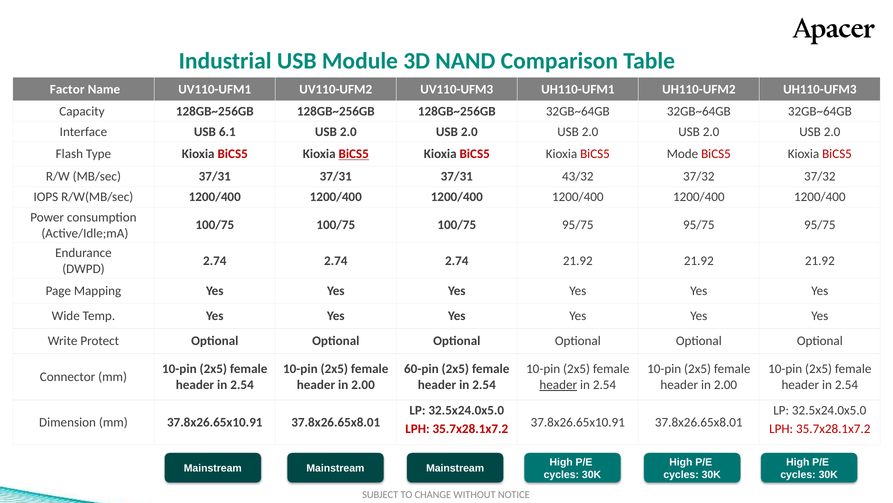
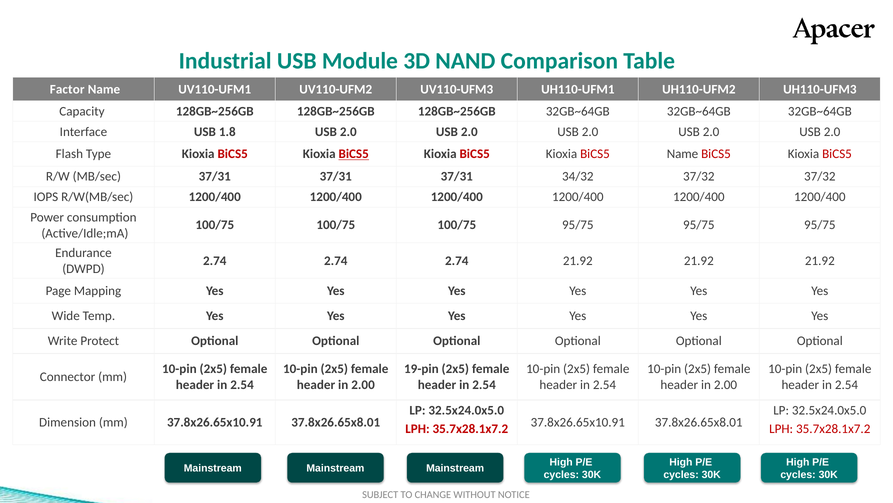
6.1: 6.1 -> 1.8
BiCS5 Mode: Mode -> Name
43/32: 43/32 -> 34/32
60-pin: 60-pin -> 19-pin
header at (558, 384) underline: present -> none
